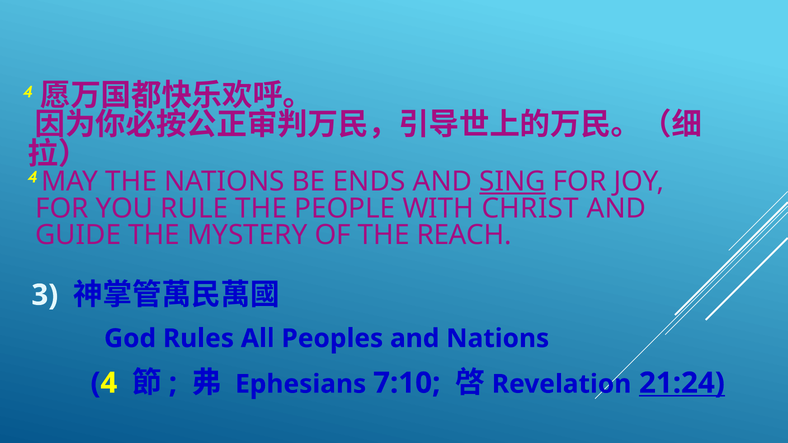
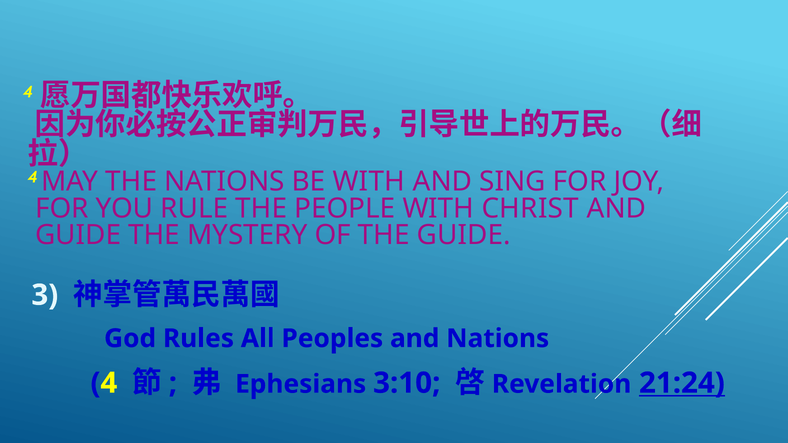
BE ENDS: ENDS -> WITH
SING underline: present -> none
THE REACH: REACH -> GUIDE
7:10: 7:10 -> 3:10
